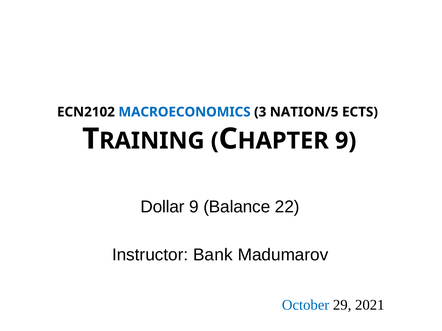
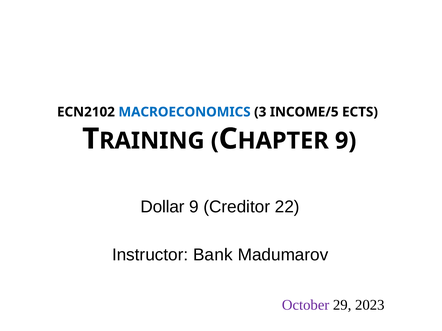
NATION/5: NATION/5 -> INCOME/5
Balance: Balance -> Creditor
October colour: blue -> purple
2021: 2021 -> 2023
